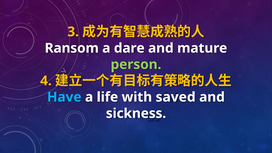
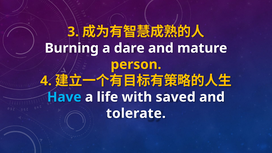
Ransom: Ransom -> Burning
person colour: light green -> yellow
sickness: sickness -> tolerate
